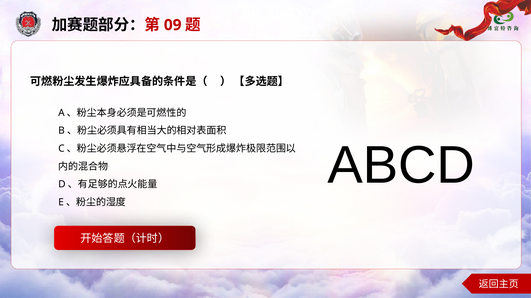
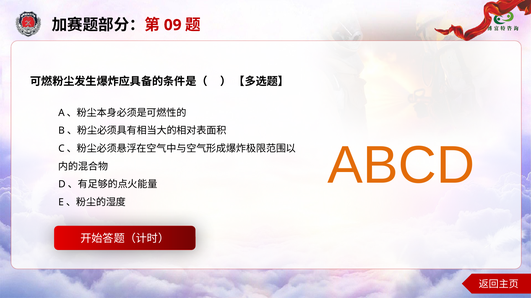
ABCD colour: black -> orange
